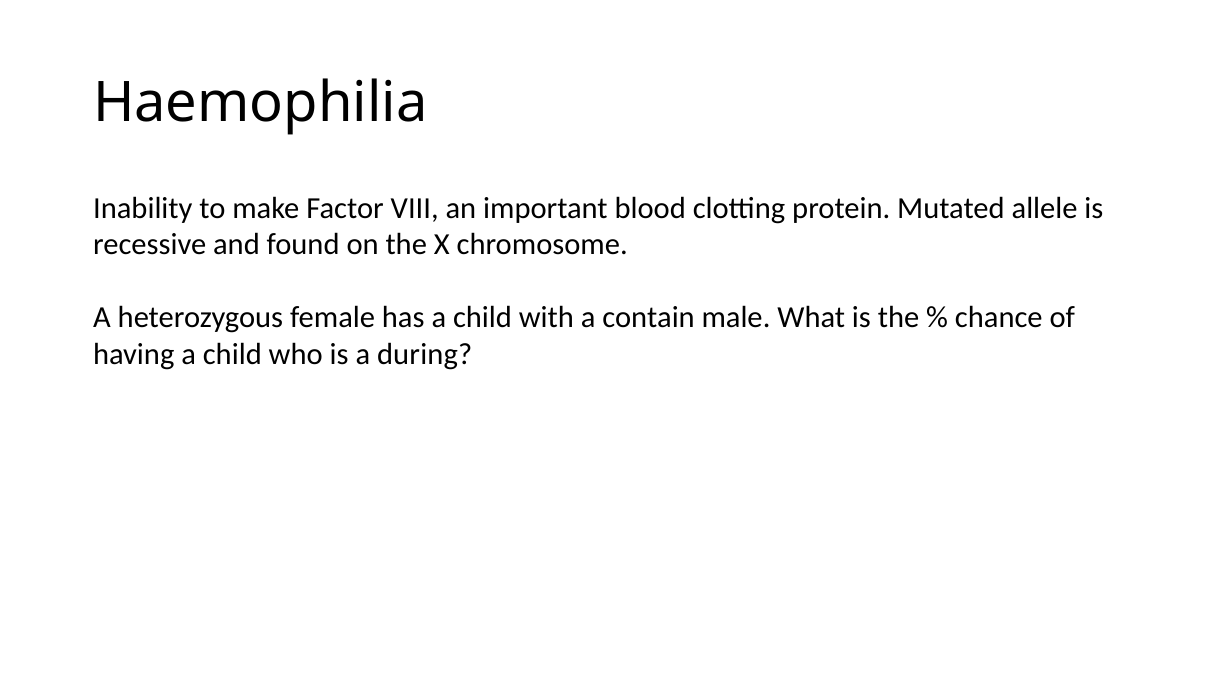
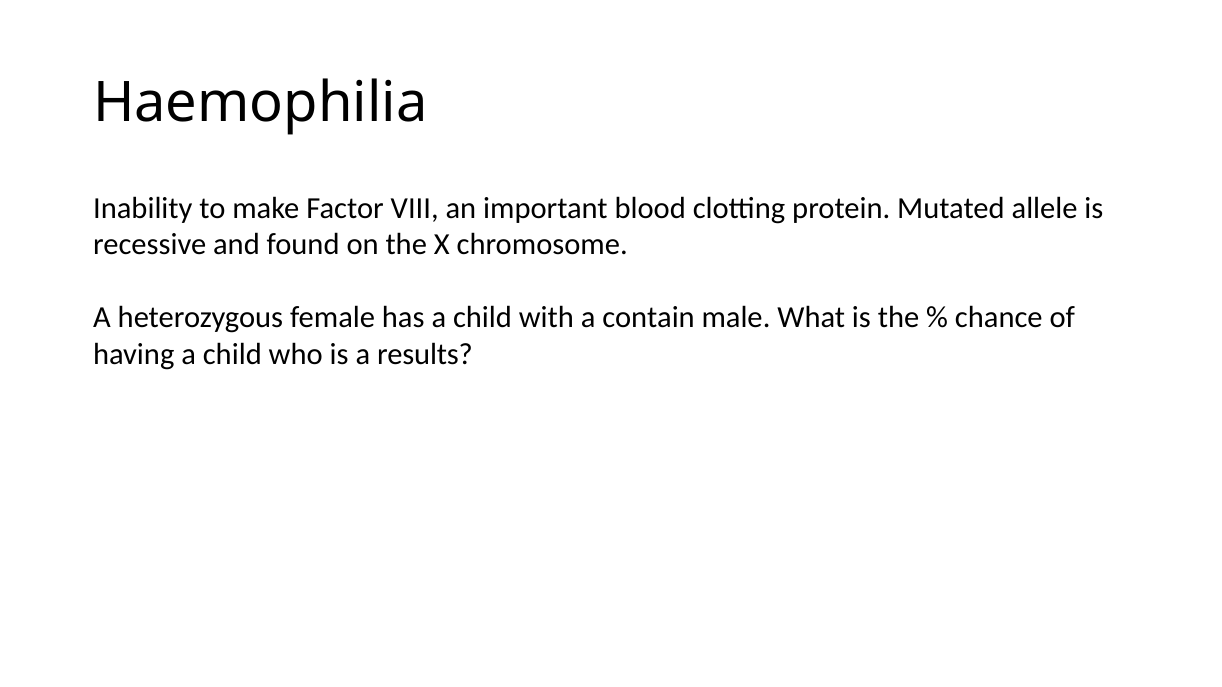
during: during -> results
